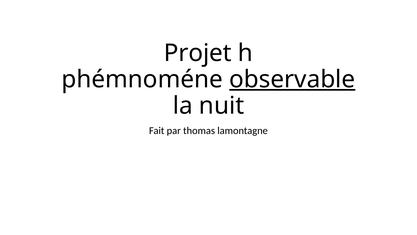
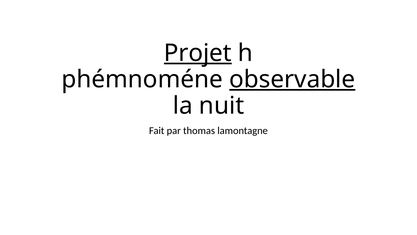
Projet underline: none -> present
